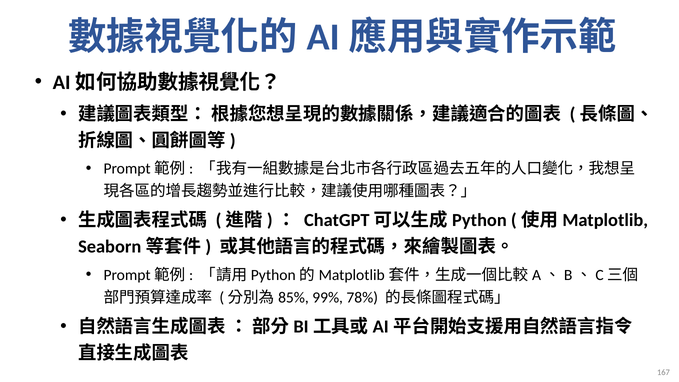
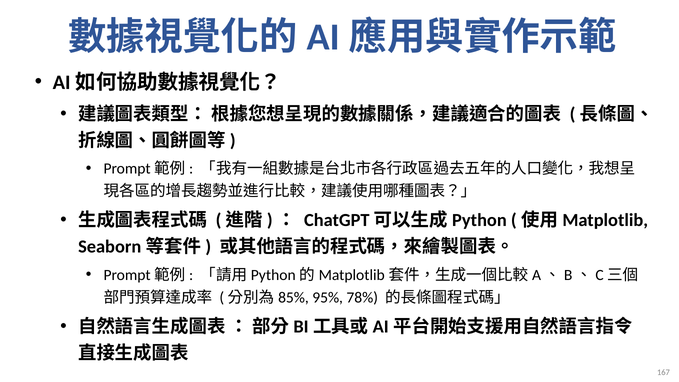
99%: 99% -> 95%
